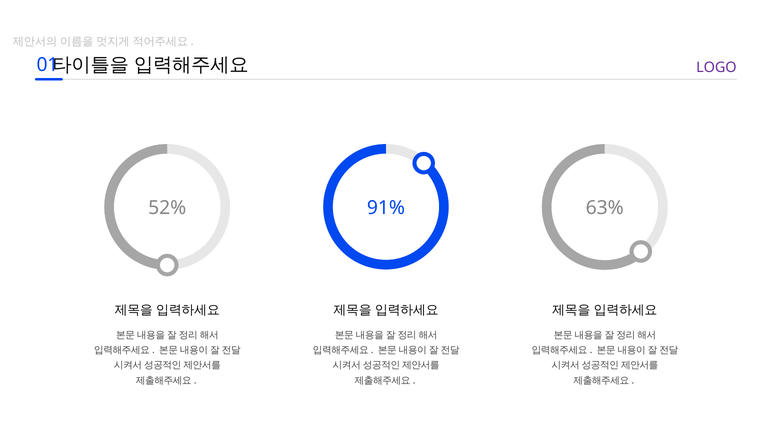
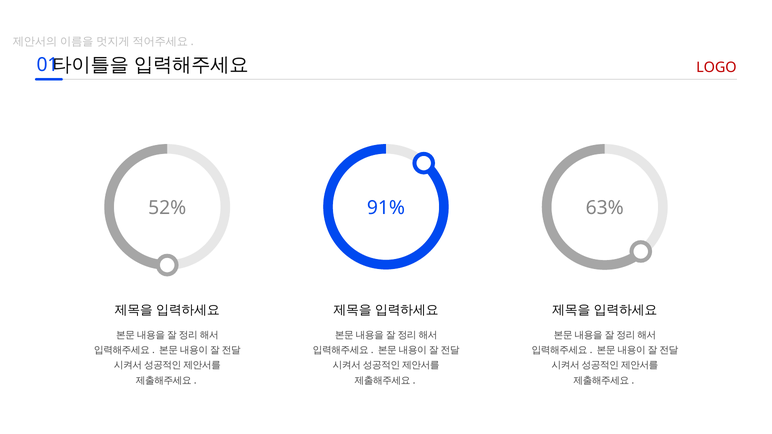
LOGO colour: purple -> red
